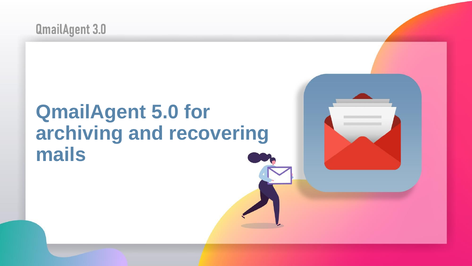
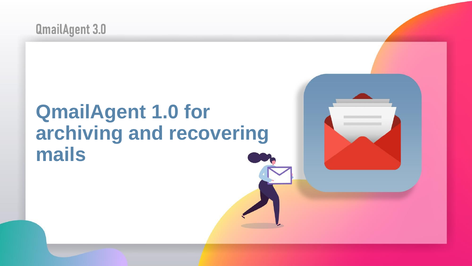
5.0: 5.0 -> 1.0
